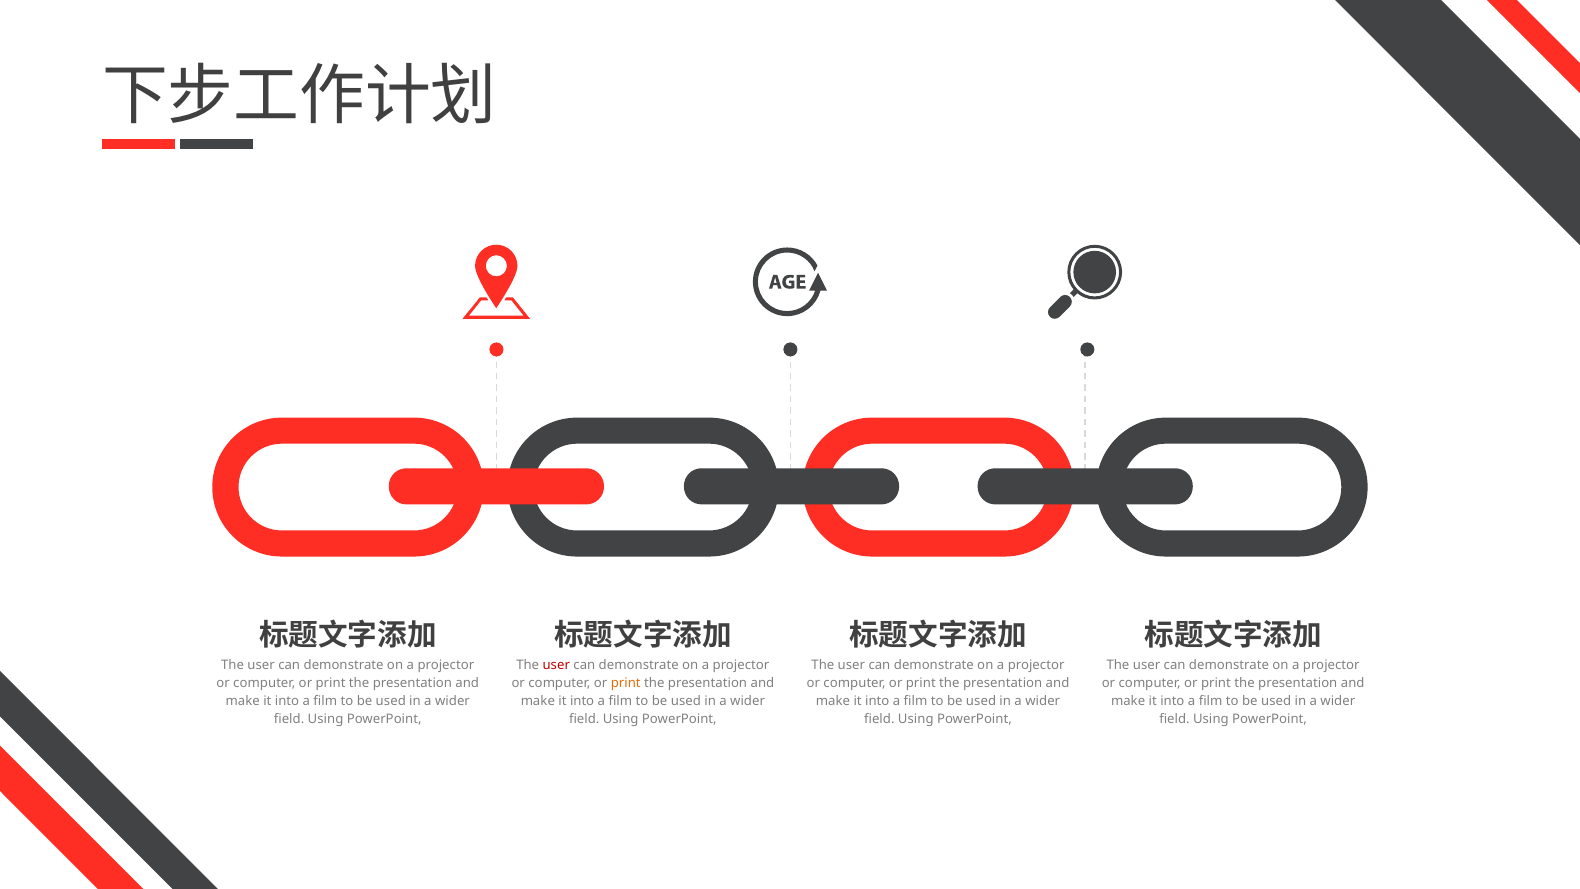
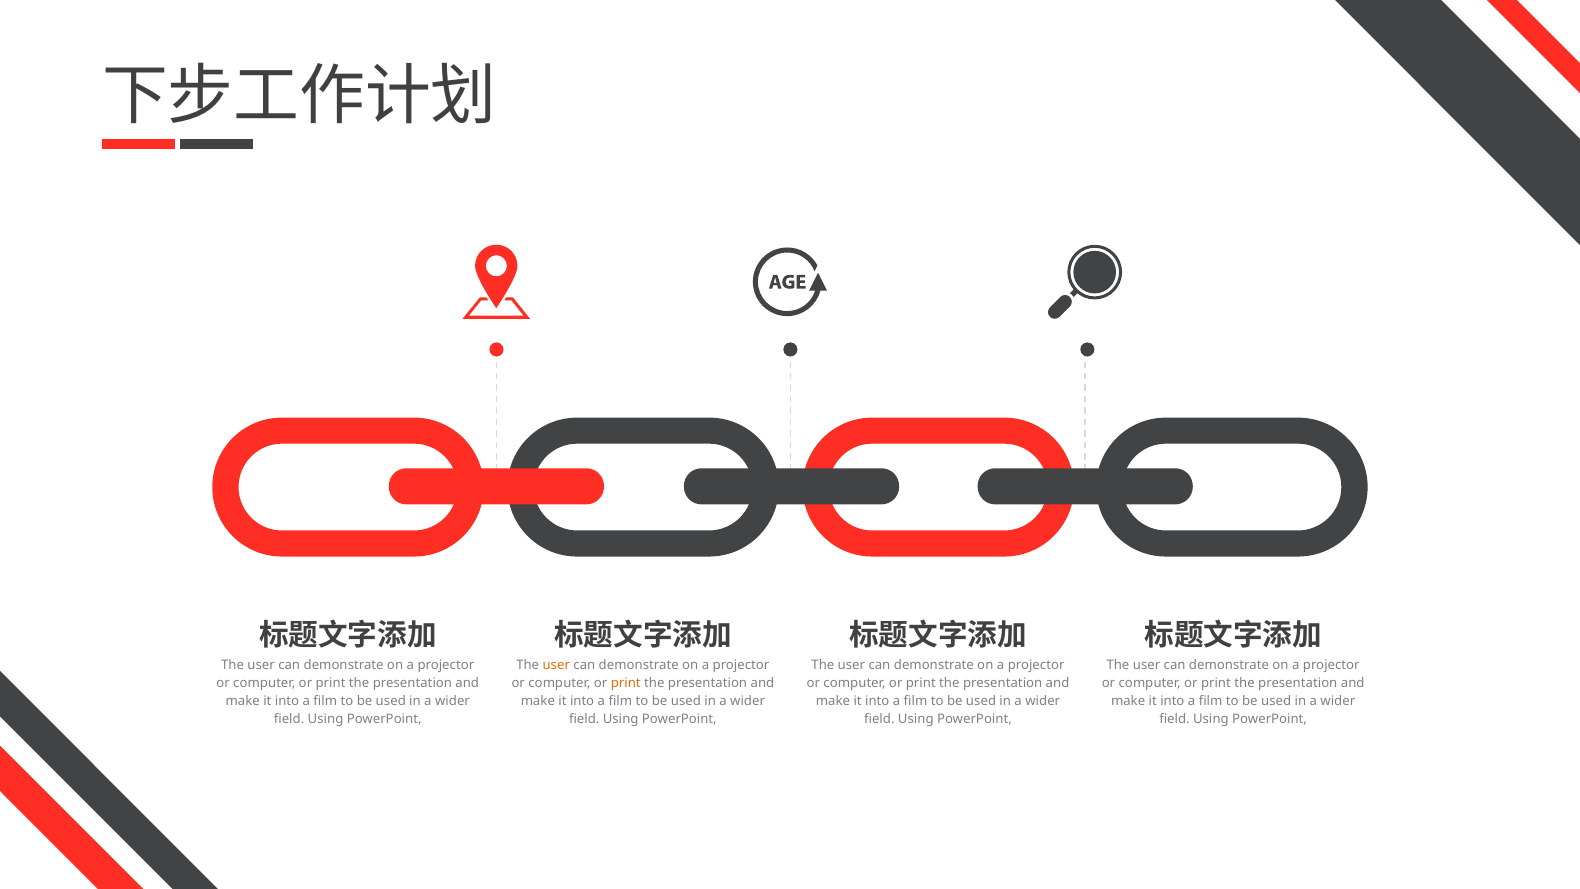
user at (556, 665) colour: red -> orange
